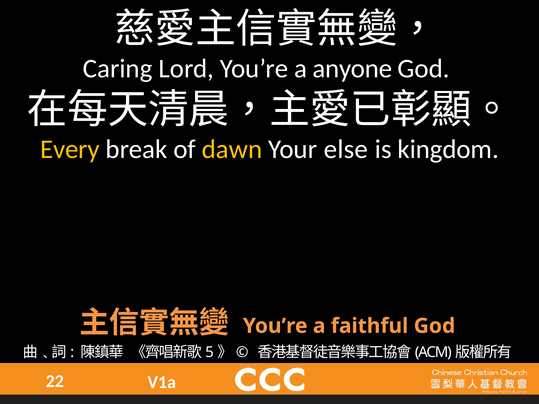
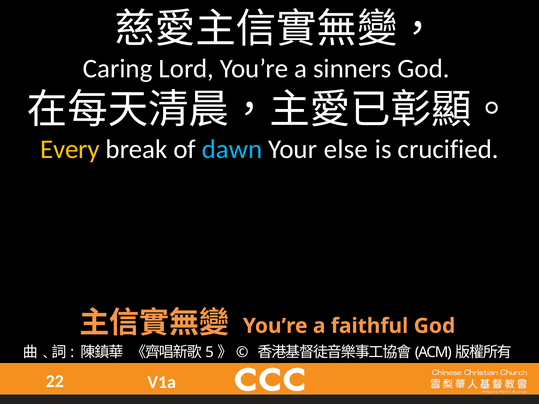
anyone: anyone -> sinners
dawn colour: yellow -> light blue
kingdom: kingdom -> crucified
